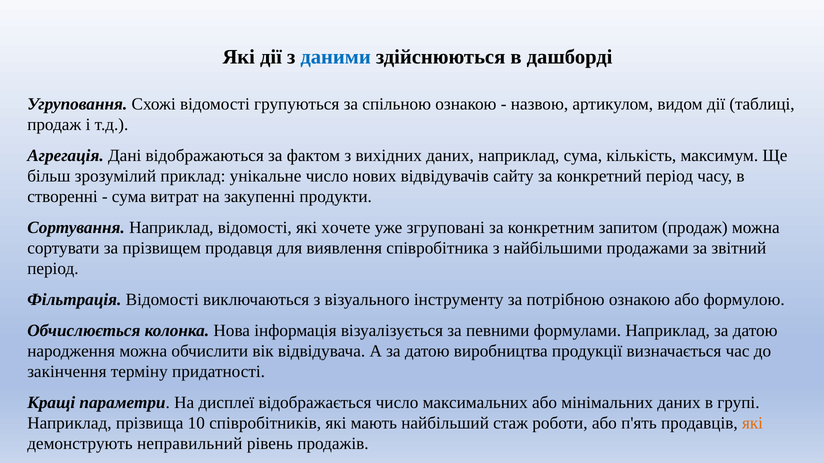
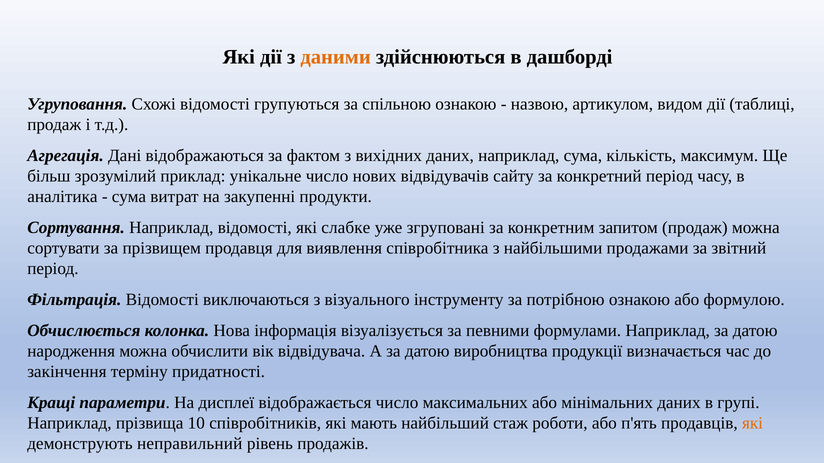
даними colour: blue -> orange
створенні: створенні -> аналітика
хочете: хочете -> слабке
